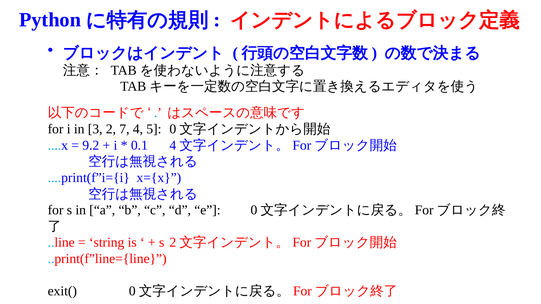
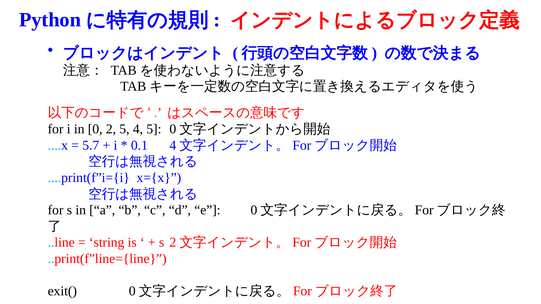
3: 3 -> 0
2 7: 7 -> 5
9.2: 9.2 -> 5.7
